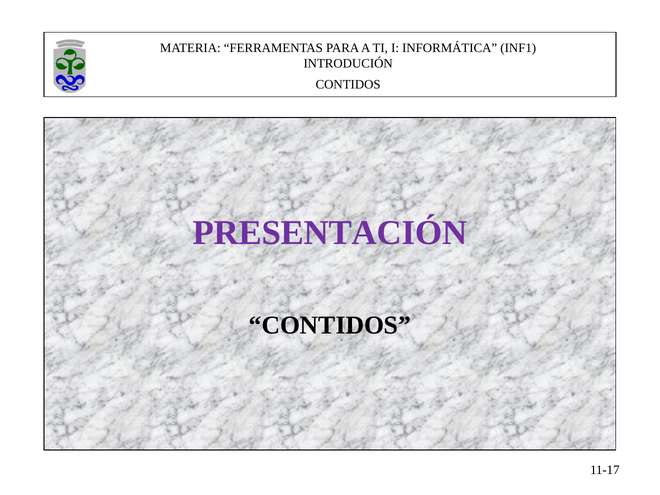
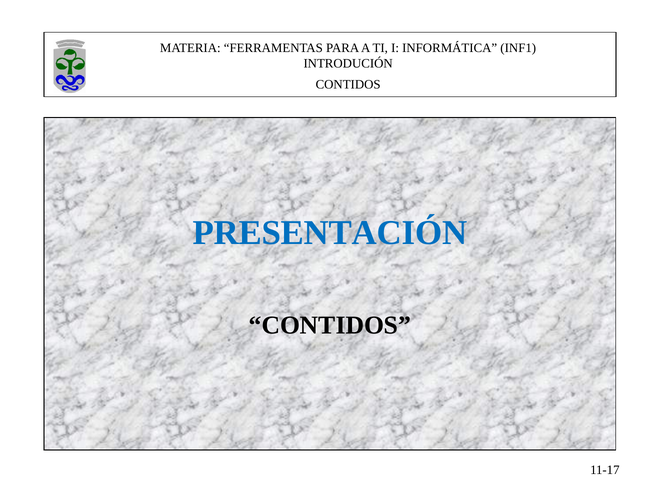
PRESENTACIÓN colour: purple -> blue
